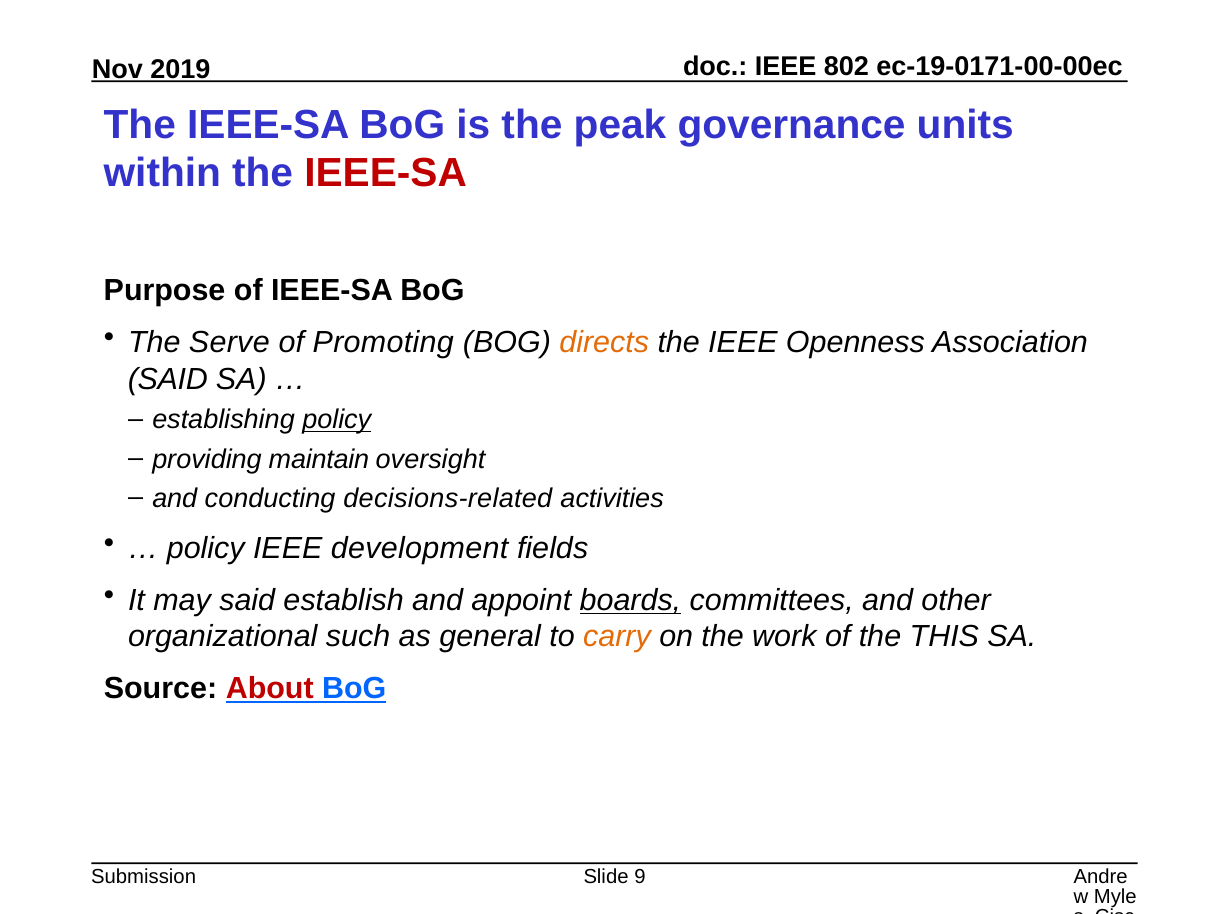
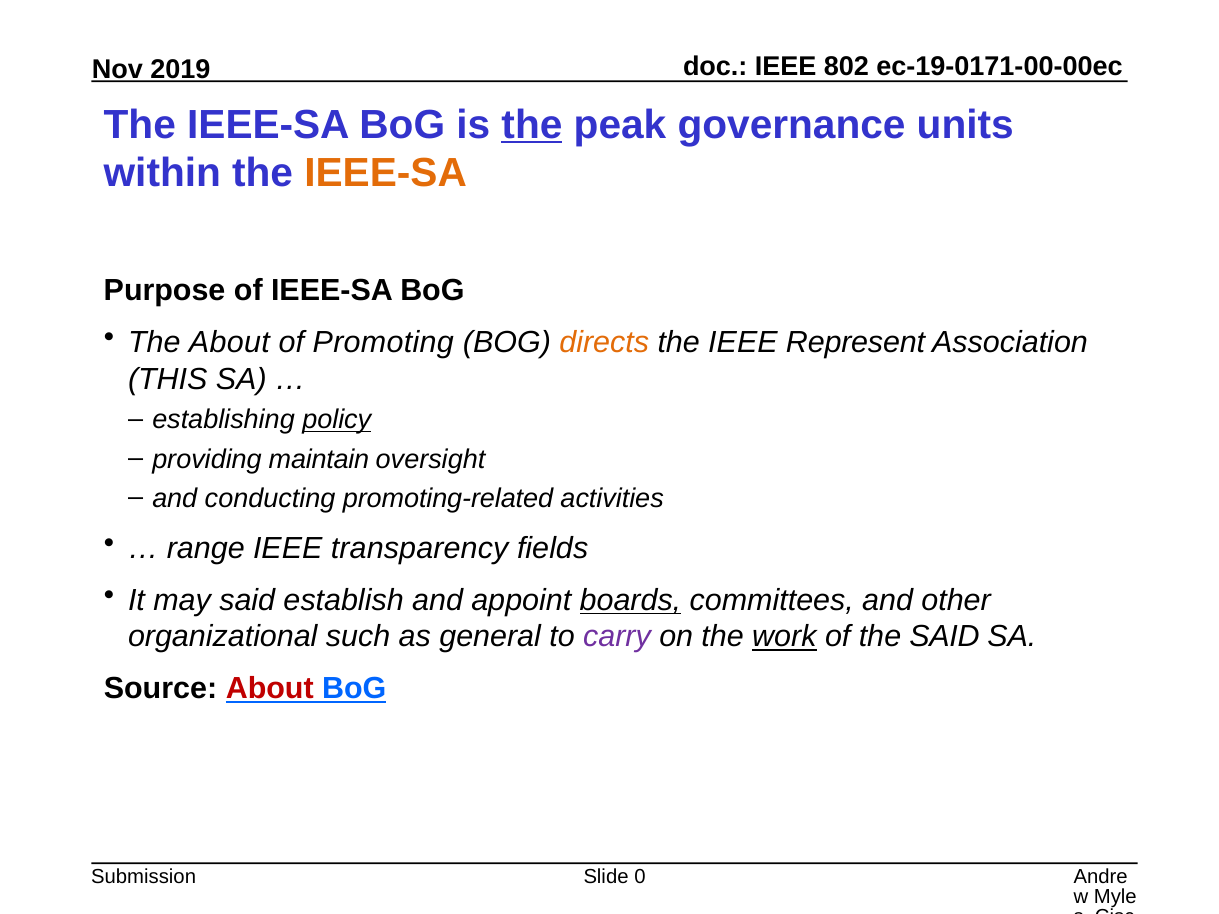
the at (532, 125) underline: none -> present
IEEE-SA at (386, 174) colour: red -> orange
The Serve: Serve -> About
Openness: Openness -> Represent
SAID at (168, 379): SAID -> THIS
decisions-related: decisions-related -> promoting-related
policy at (206, 549): policy -> range
development: development -> transparency
carry colour: orange -> purple
work underline: none -> present
the THIS: THIS -> SAID
9: 9 -> 0
